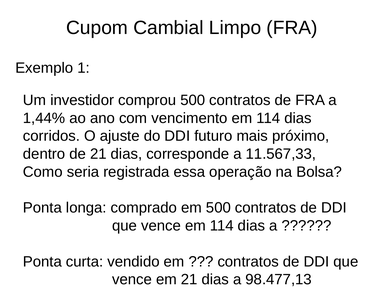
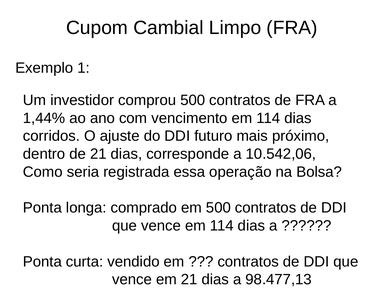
11.567,33: 11.567,33 -> 10.542,06
